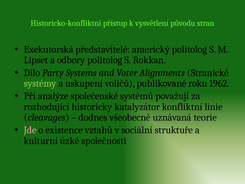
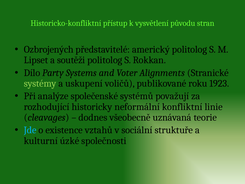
Exekutorská: Exekutorská -> Ozbrojených
odbory: odbory -> soutěži
1962: 1962 -> 1923
katalyzátor: katalyzátor -> neformální
Jde colour: pink -> light blue
